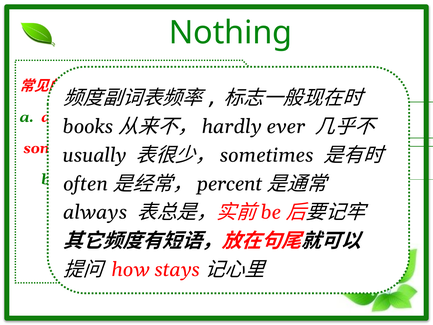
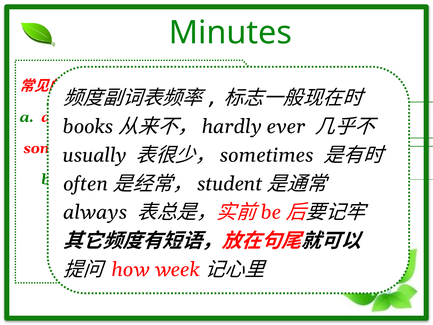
Nothing: Nothing -> Minutes
percent: percent -> student
stays at (177, 269): stays -> week
